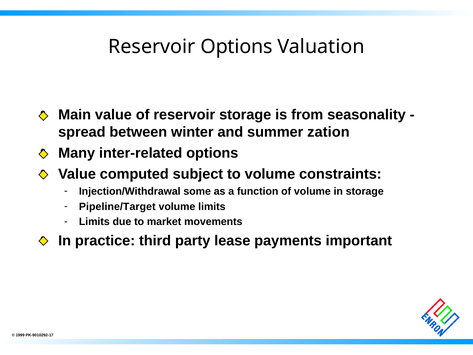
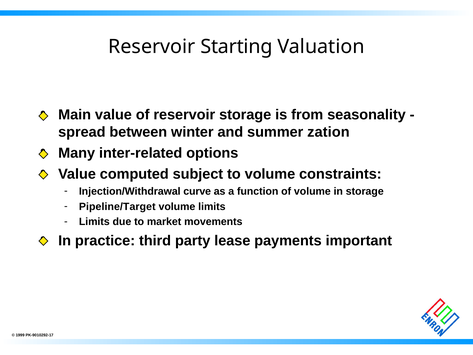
Reservoir Options: Options -> Starting
some: some -> curve
